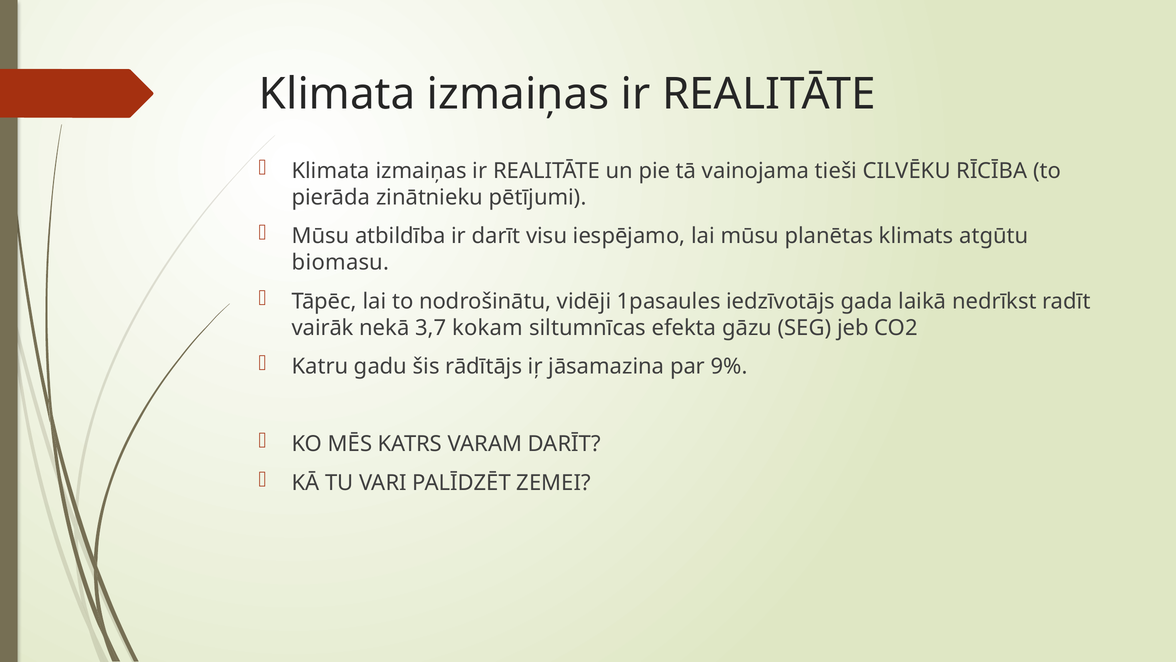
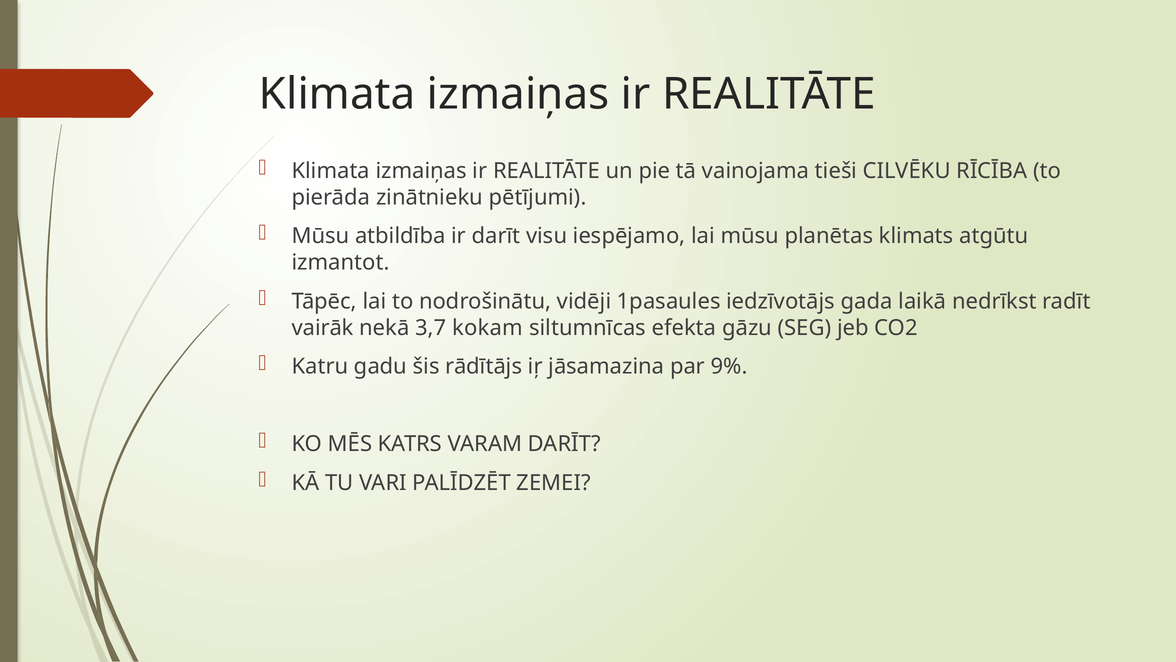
biomasu: biomasu -> izmantot
